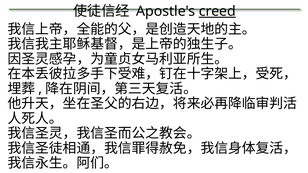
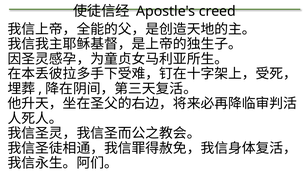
creed underline: present -> none
